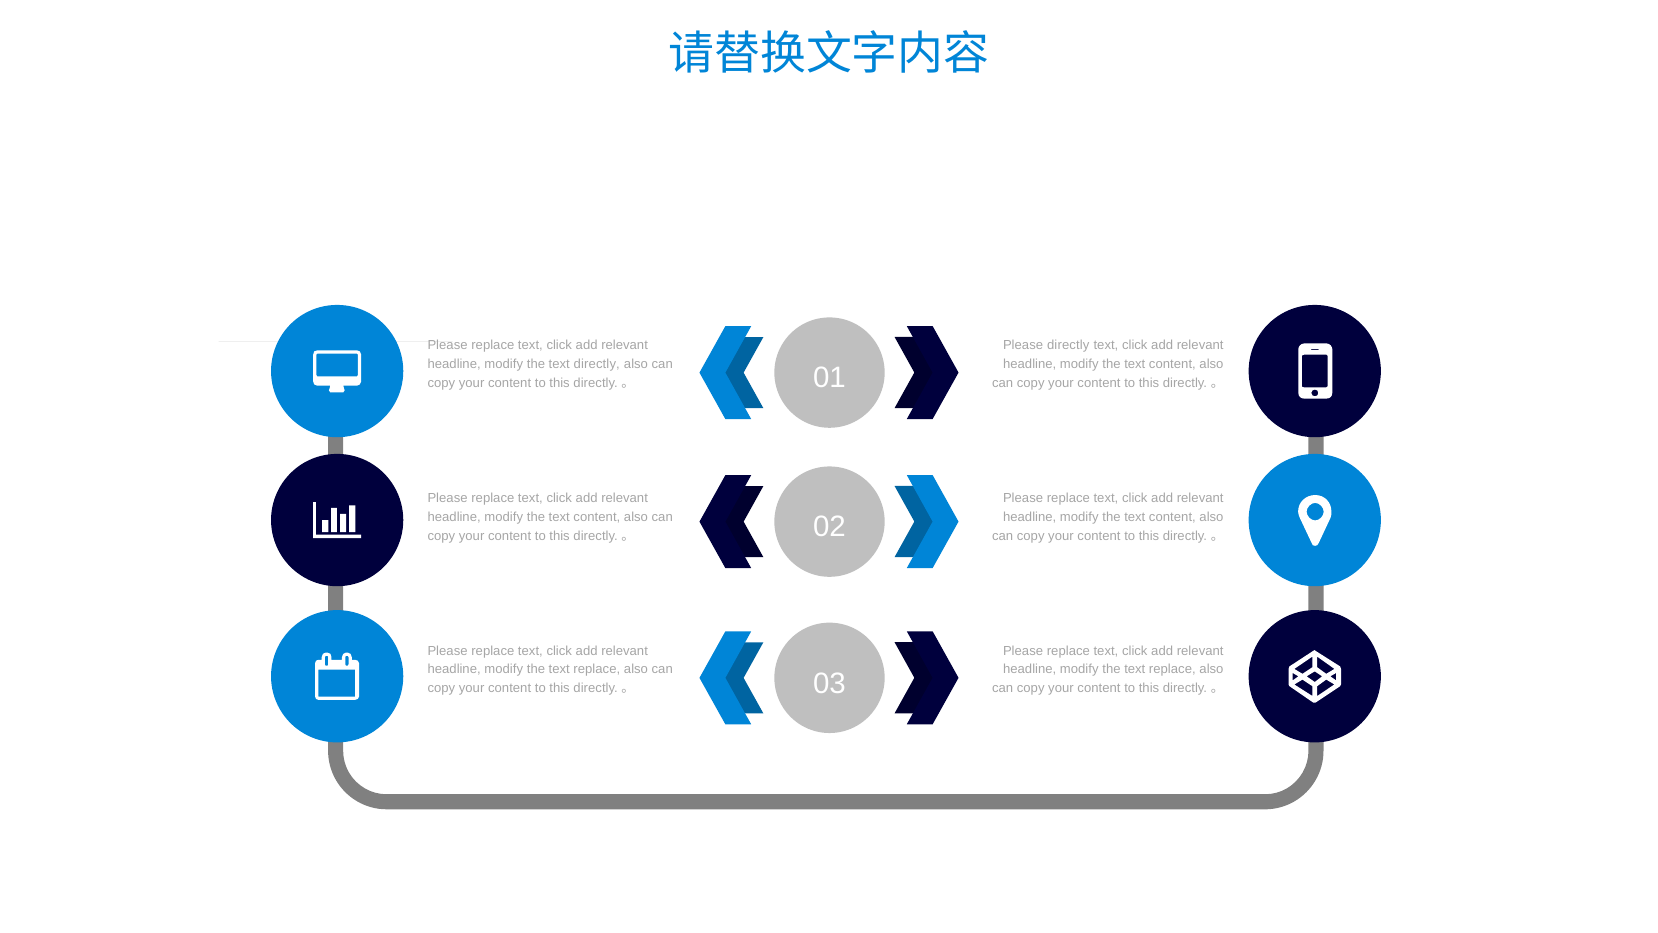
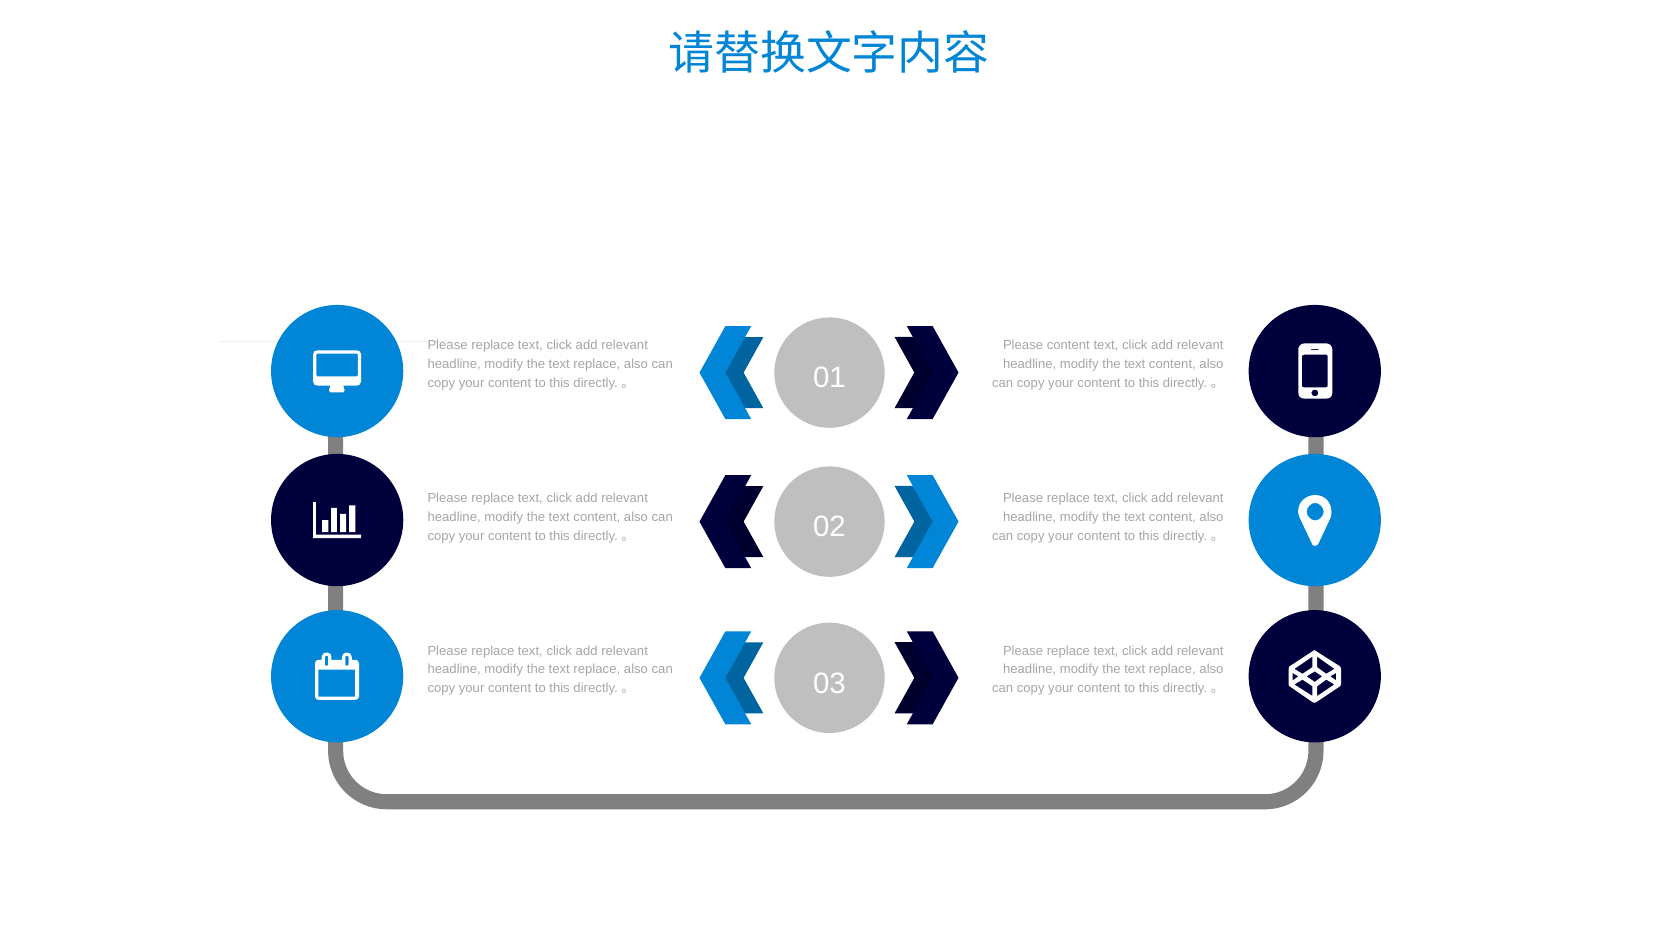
Please directly: directly -> content
directly at (597, 364): directly -> replace
